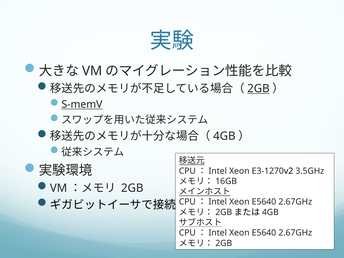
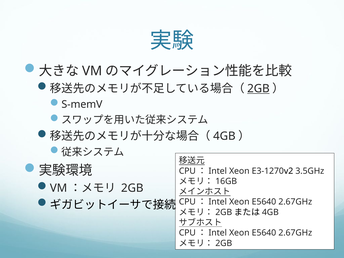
S-memV underline: present -> none
